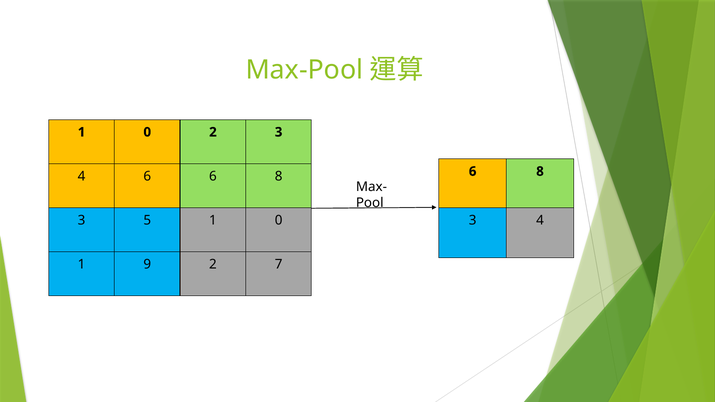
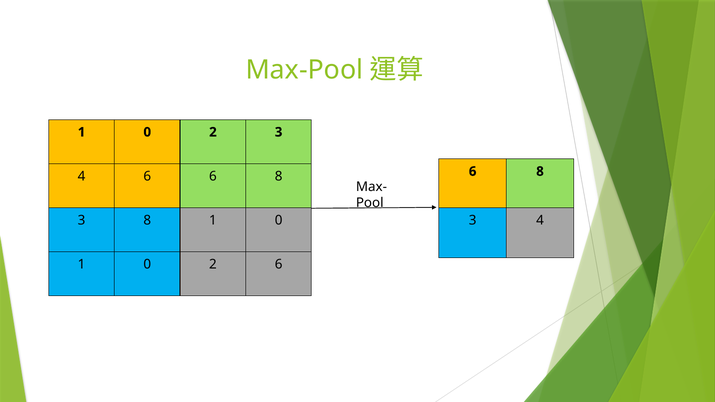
3 5: 5 -> 8
9 at (147, 264): 9 -> 0
2 7: 7 -> 6
